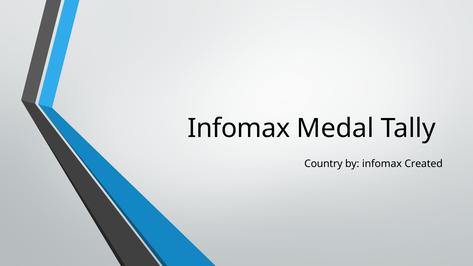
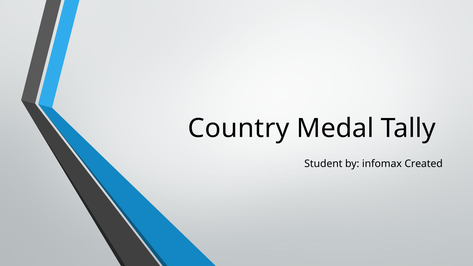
Infomax at (239, 129): Infomax -> Country
Country: Country -> Student
